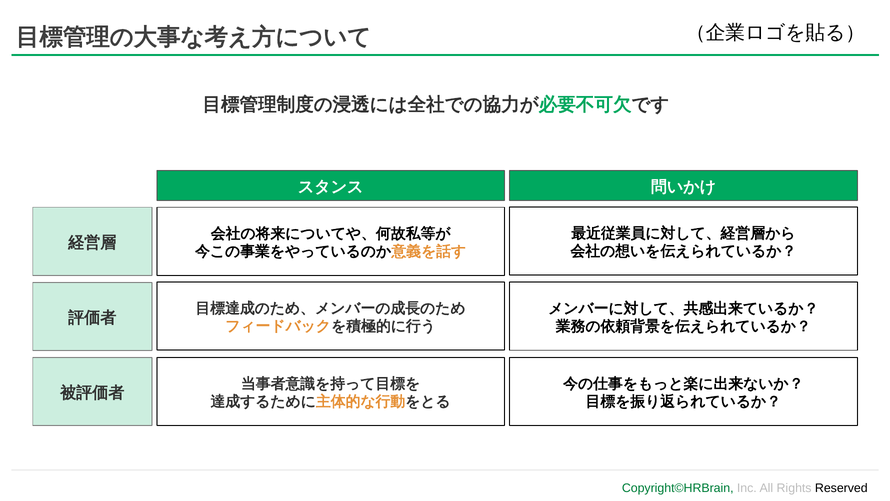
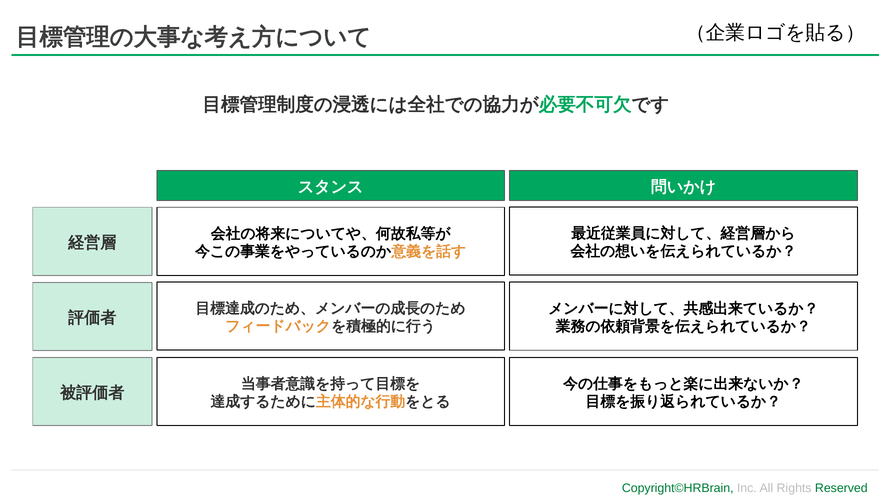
Reserved colour: black -> green
